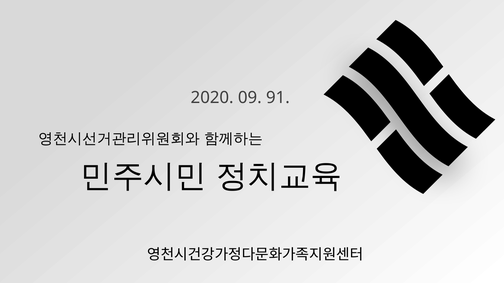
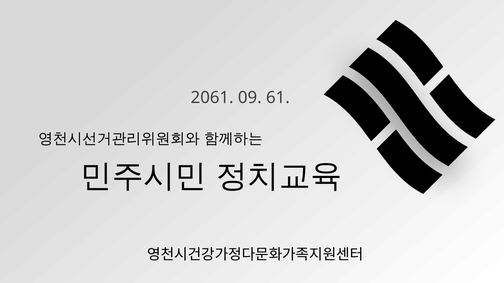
2020: 2020 -> 2061
91: 91 -> 61
